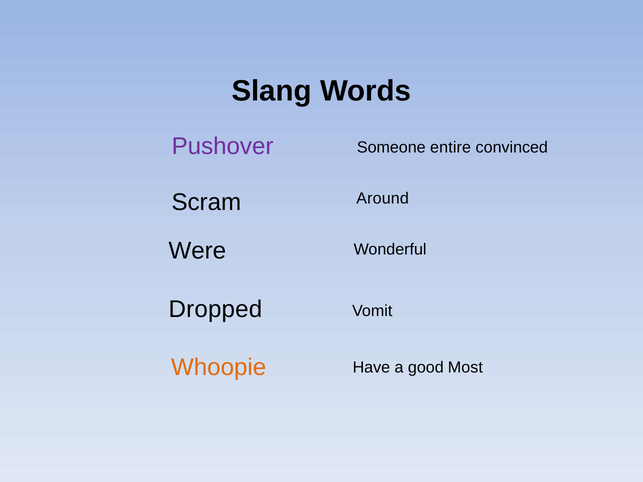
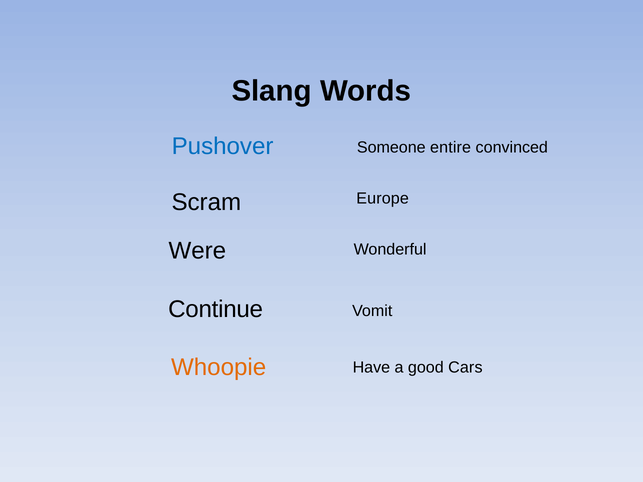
Pushover colour: purple -> blue
Around: Around -> Europe
Dropped: Dropped -> Continue
Most: Most -> Cars
